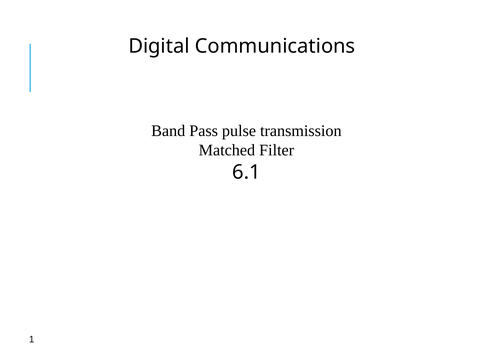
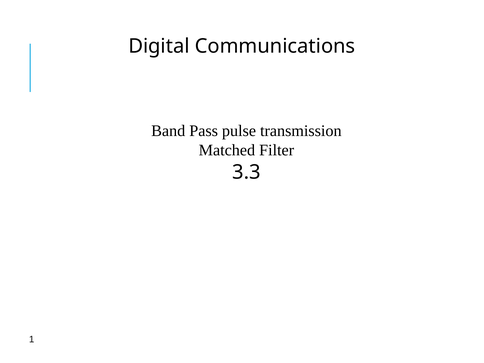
6.1: 6.1 -> 3.3
